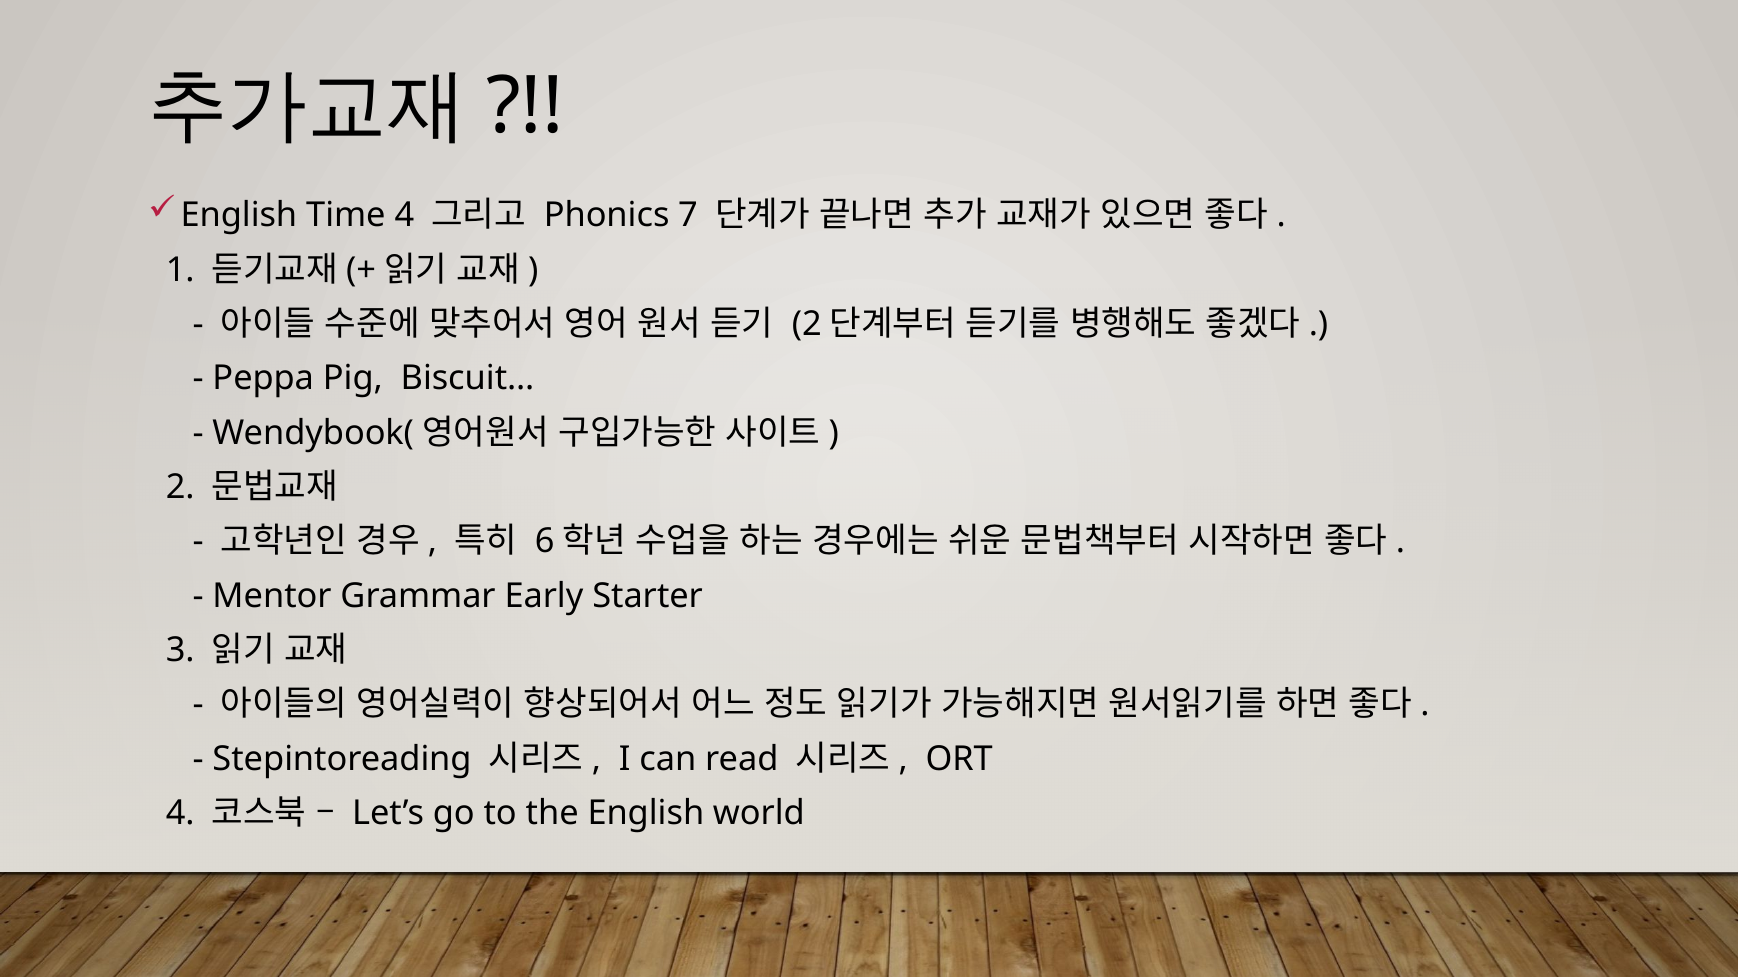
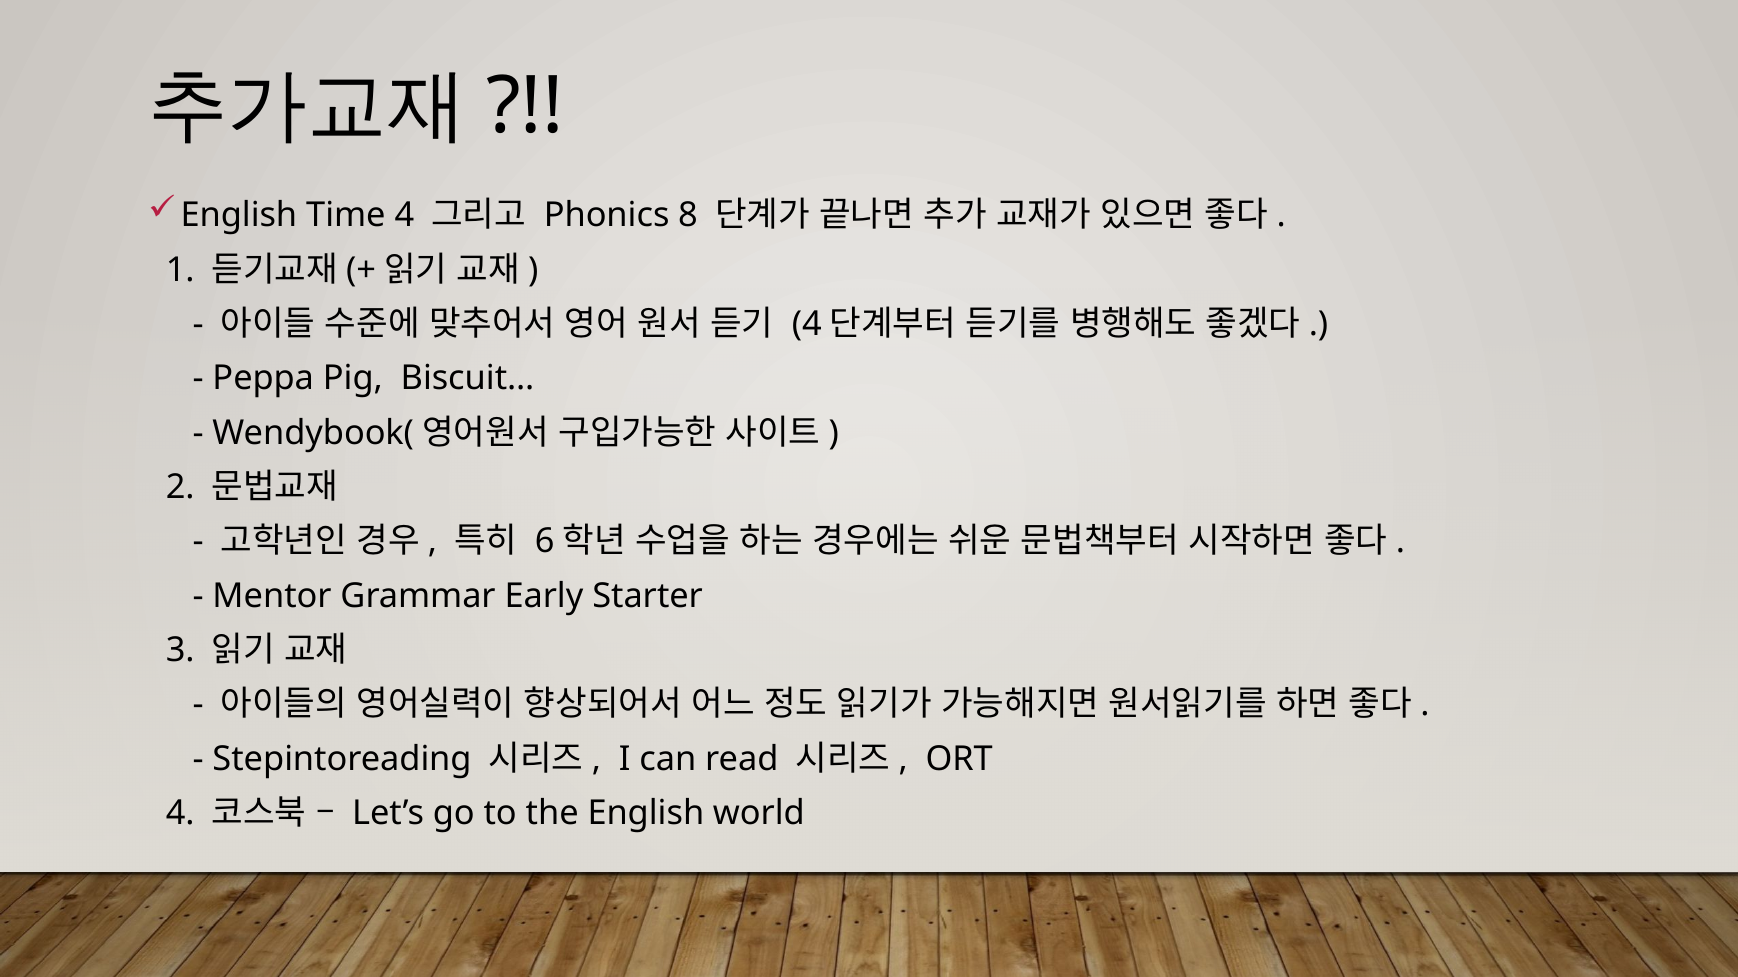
7: 7 -> 8
2 at (807, 324): 2 -> 4
